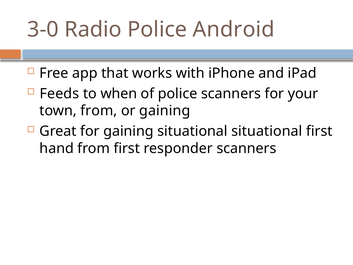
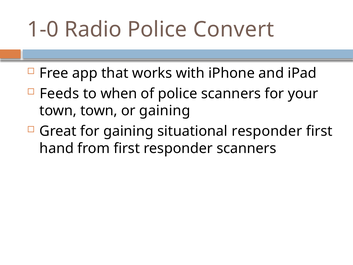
3-0: 3-0 -> 1-0
Android: Android -> Convert
town from: from -> town
situational situational: situational -> responder
